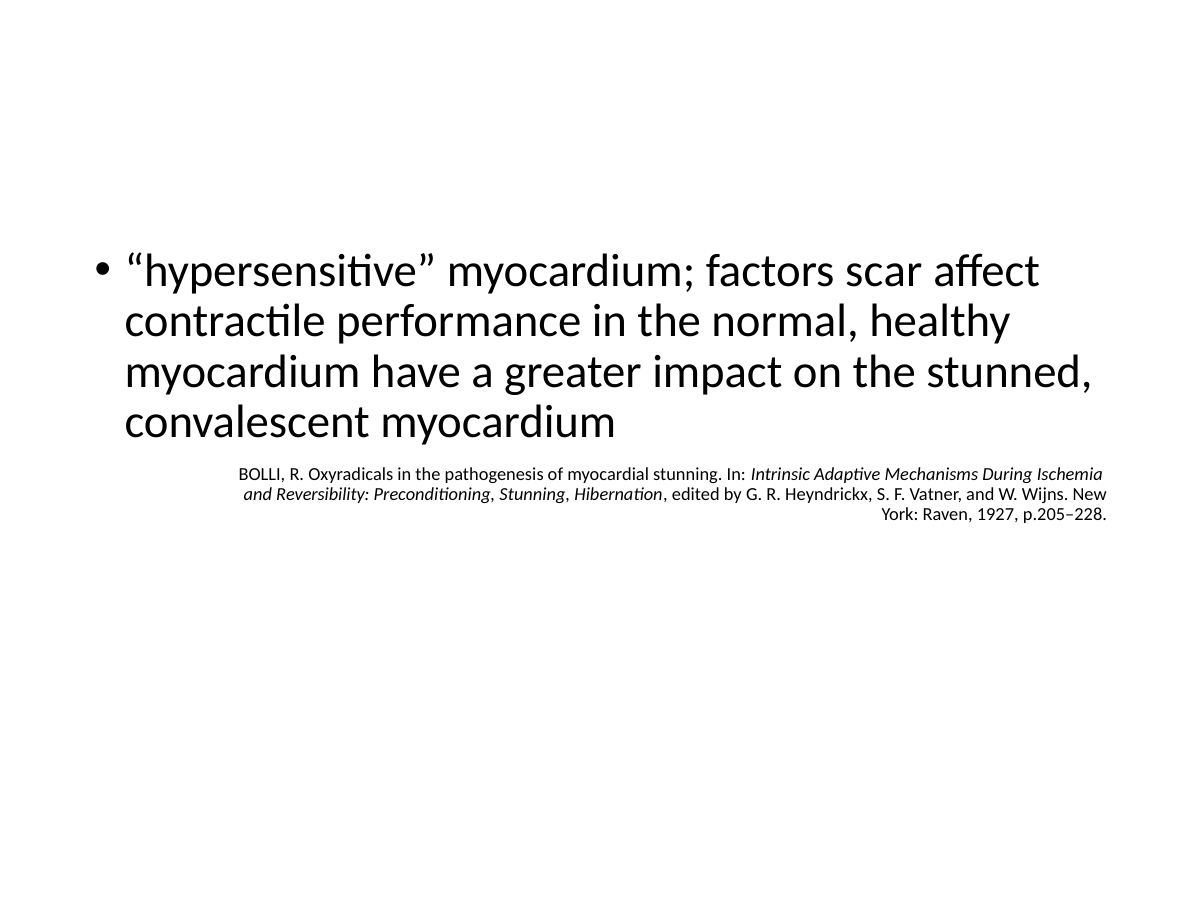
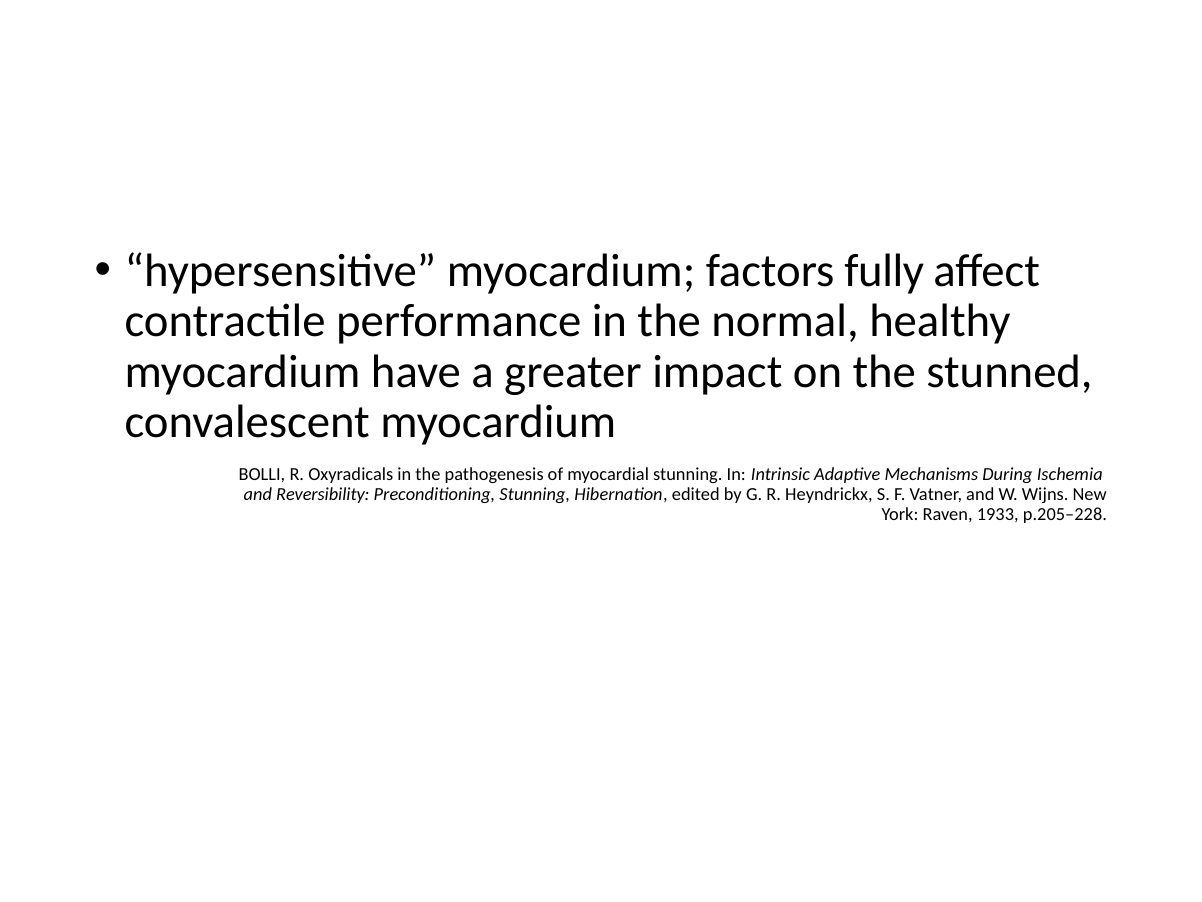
scar: scar -> fully
1927: 1927 -> 1933
